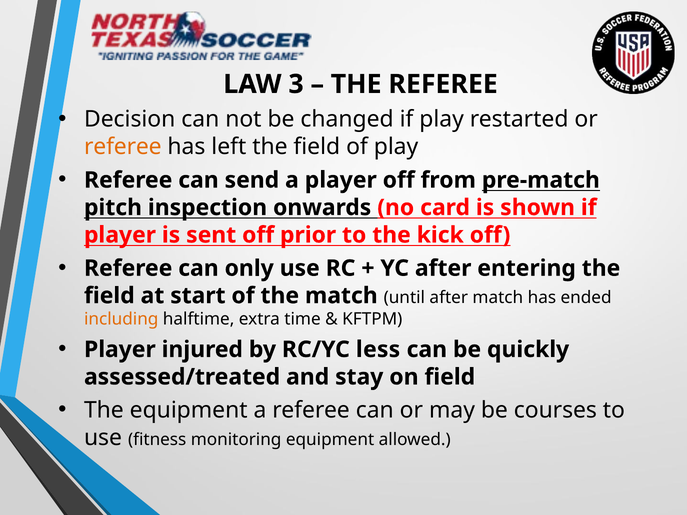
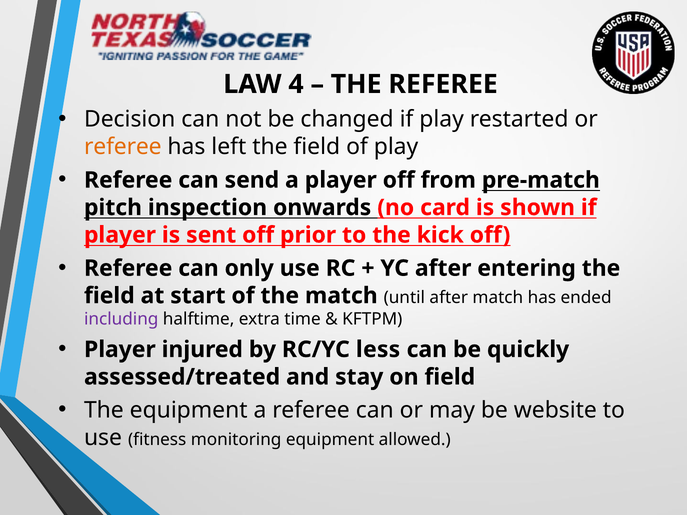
3: 3 -> 4
including colour: orange -> purple
courses: courses -> website
